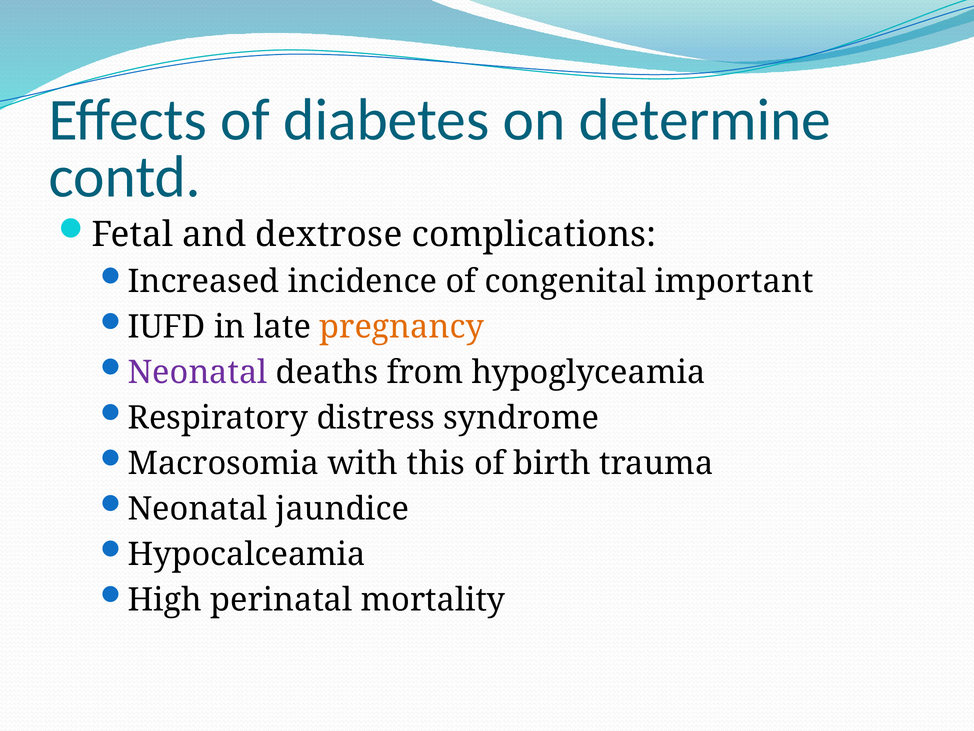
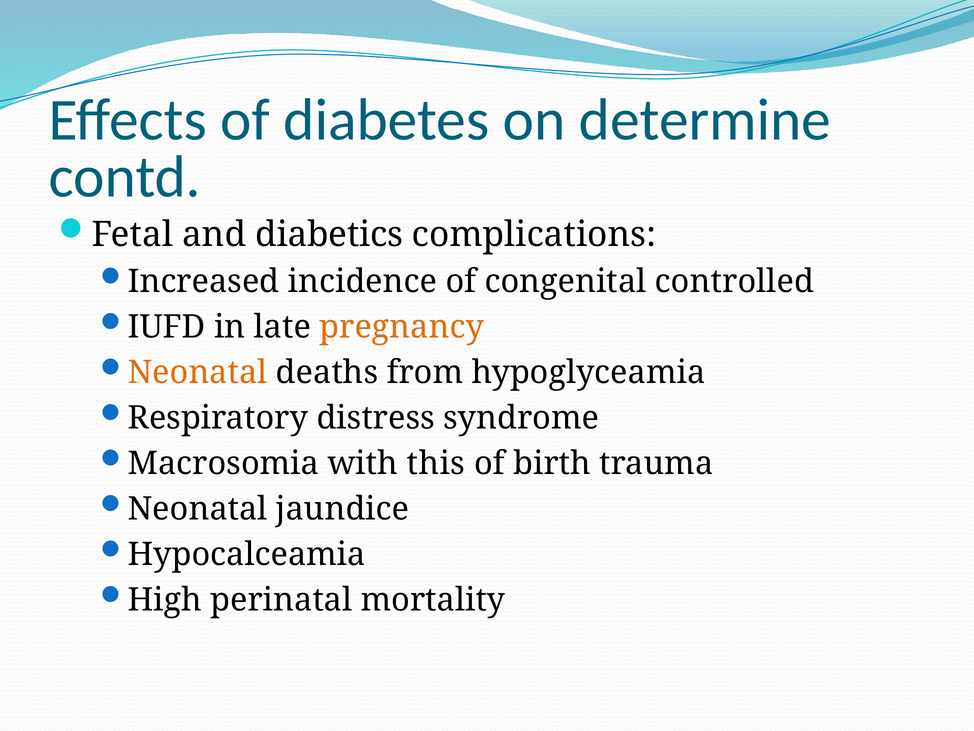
dextrose: dextrose -> diabetics
important: important -> controlled
Neonatal at (198, 372) colour: purple -> orange
